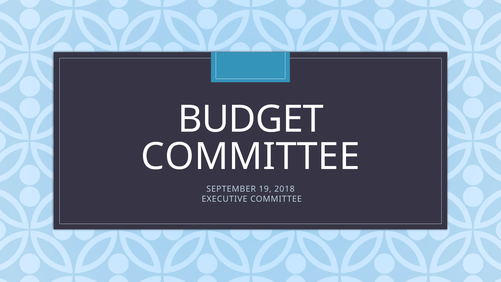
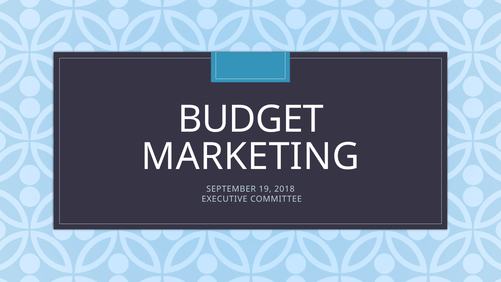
COMMITTEE at (250, 157): COMMITTEE -> MARKETING
